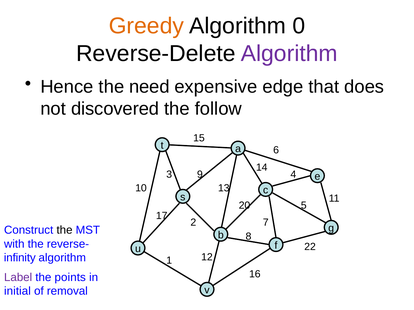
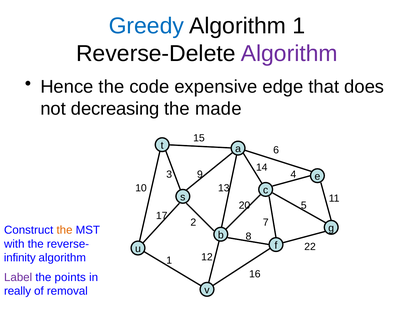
Greedy colour: orange -> blue
Algorithm 0: 0 -> 1
need: need -> code
discovered: discovered -> decreasing
follow: follow -> made
the at (65, 231) colour: black -> orange
initial: initial -> really
